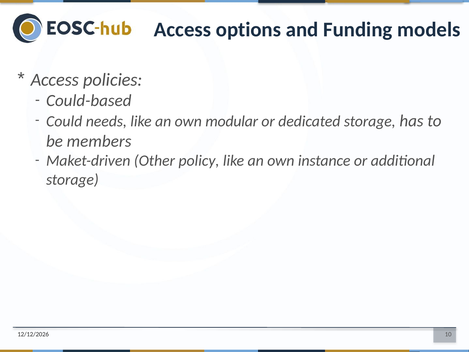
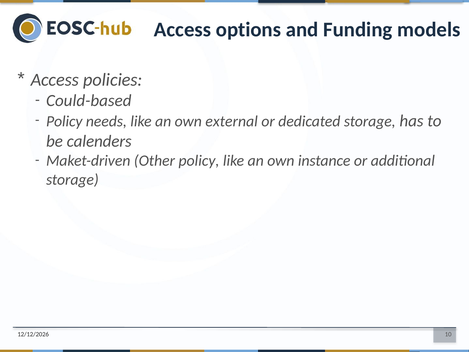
Could at (64, 121): Could -> Policy
modular: modular -> external
members: members -> calenders
